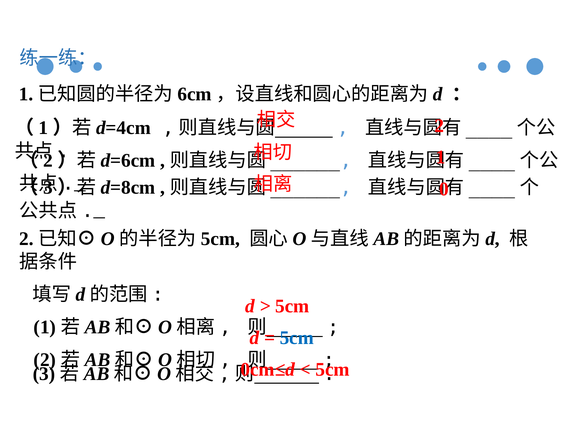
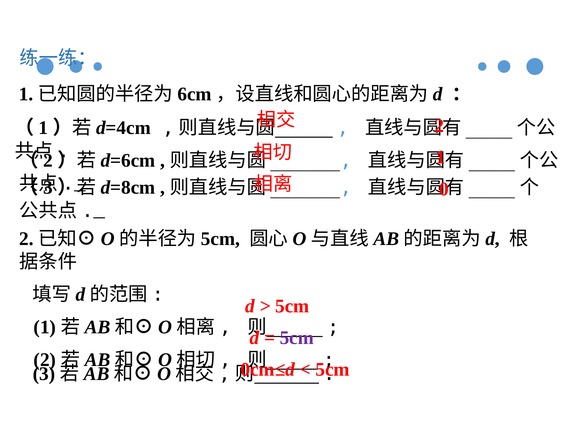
5cm at (297, 338) colour: blue -> purple
